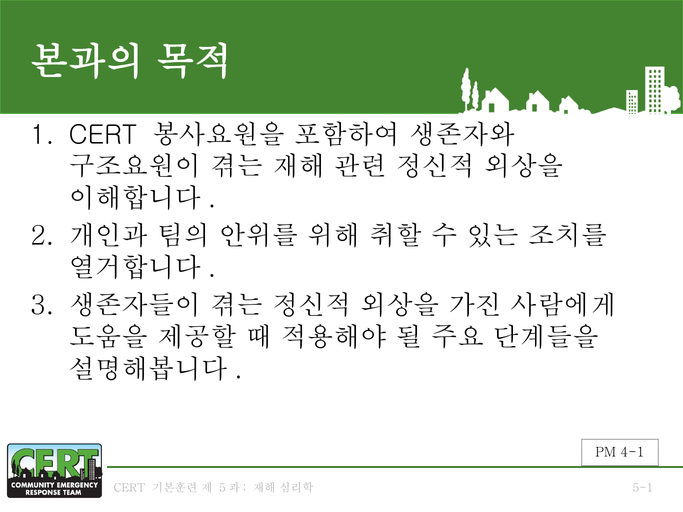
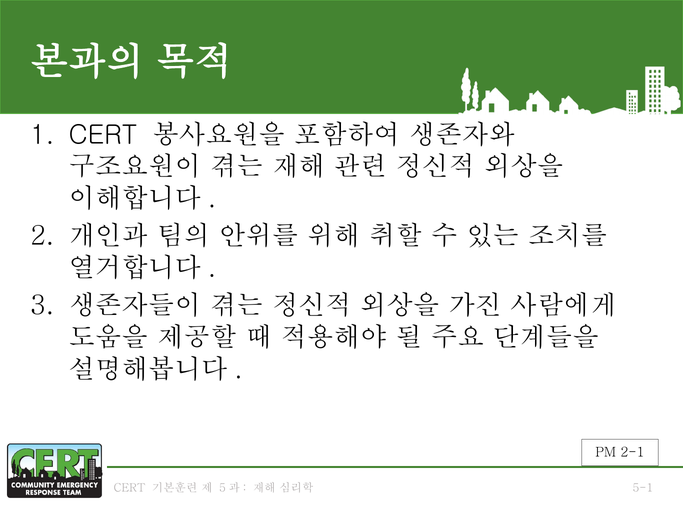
4-1: 4-1 -> 2-1
